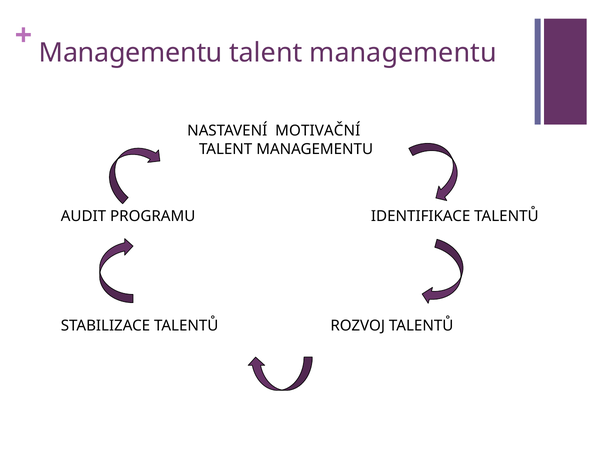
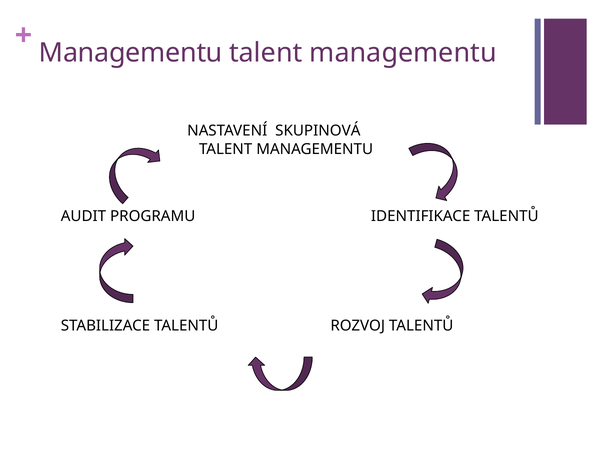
MOTIVAČNÍ: MOTIVAČNÍ -> SKUPINOVÁ
